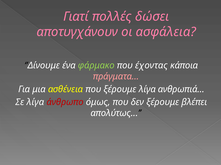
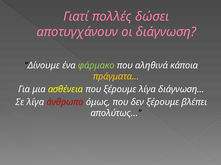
ασφάλεια: ασφάλεια -> διάγνωση
έχοντας: έχοντας -> αληθινά
πράγματα… colour: pink -> yellow
ανθρωπιά…: ανθρωπιά… -> διάγνωση…
